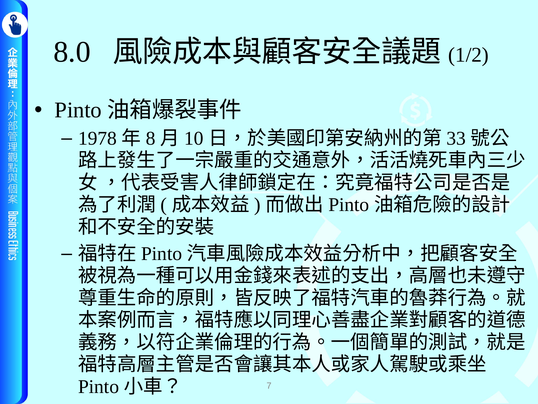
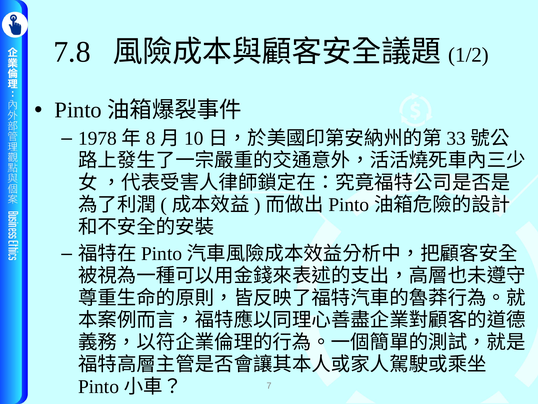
8.0: 8.0 -> 7.8
